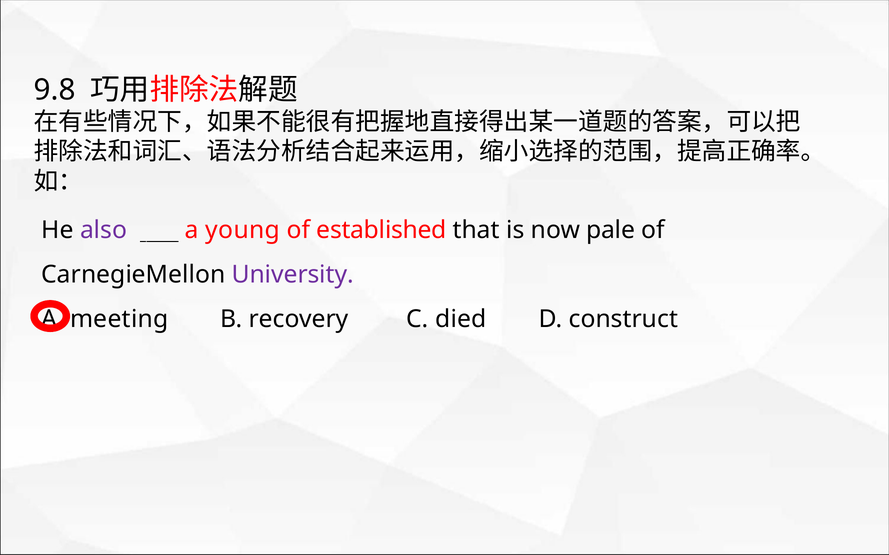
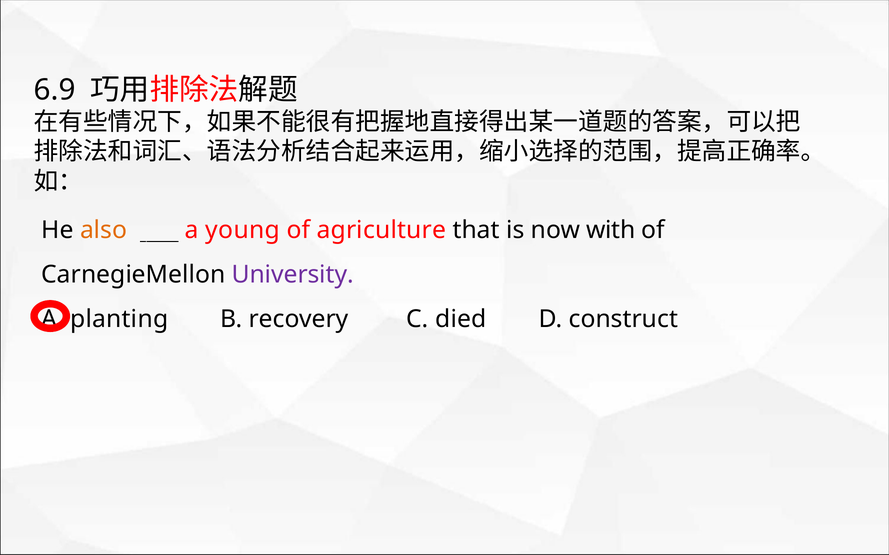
9.8: 9.8 -> 6.9
also colour: purple -> orange
established: established -> agriculture
pale: pale -> with
meeting: meeting -> planting
